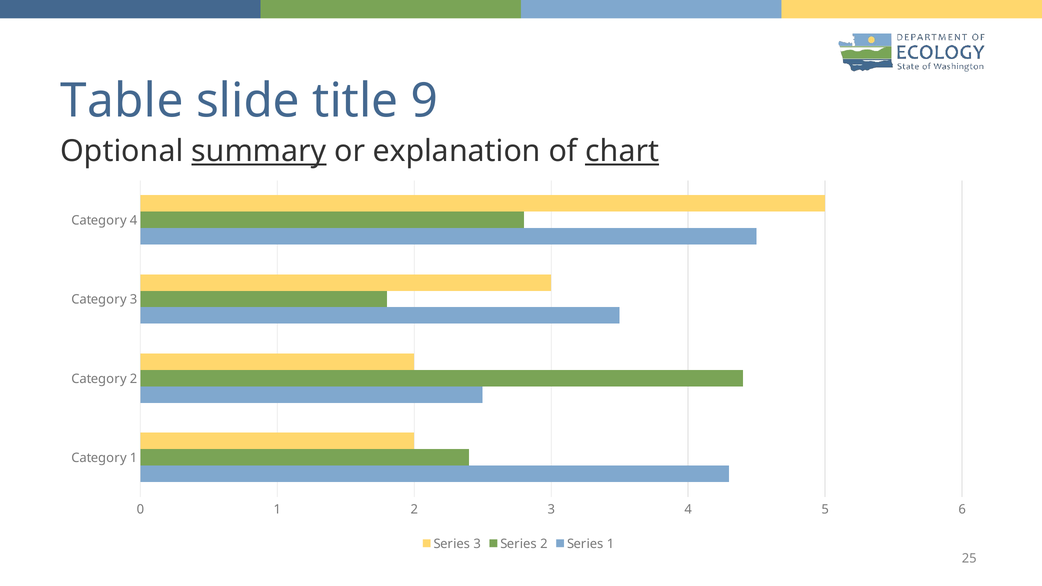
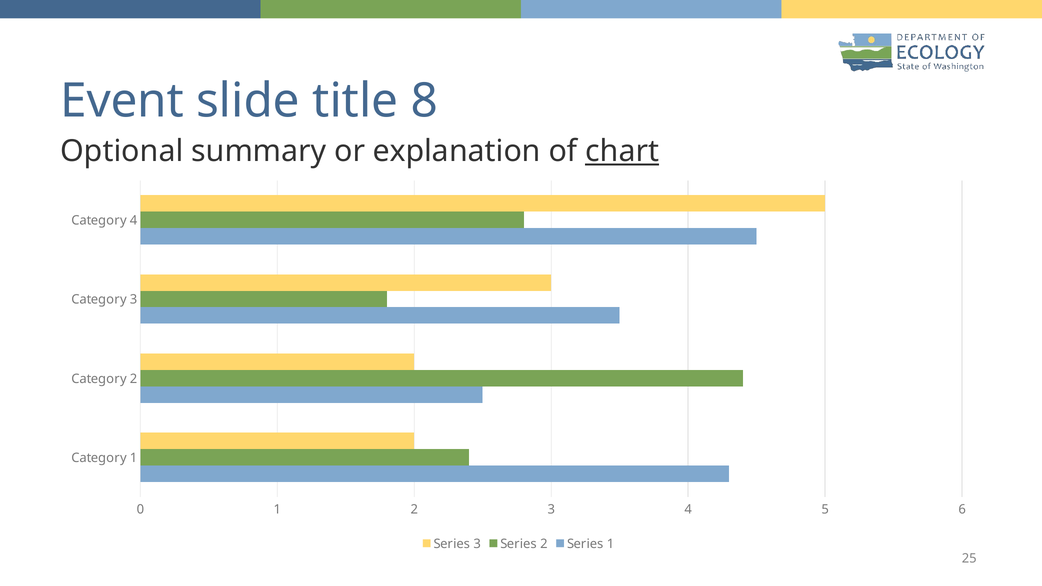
Table: Table -> Event
9: 9 -> 8
summary underline: present -> none
